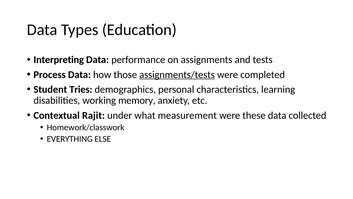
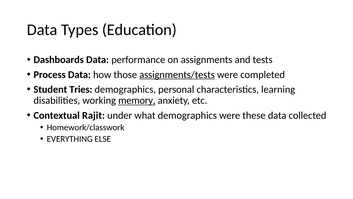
Interpreting: Interpreting -> Dashboards
memory underline: none -> present
what measurement: measurement -> demographics
